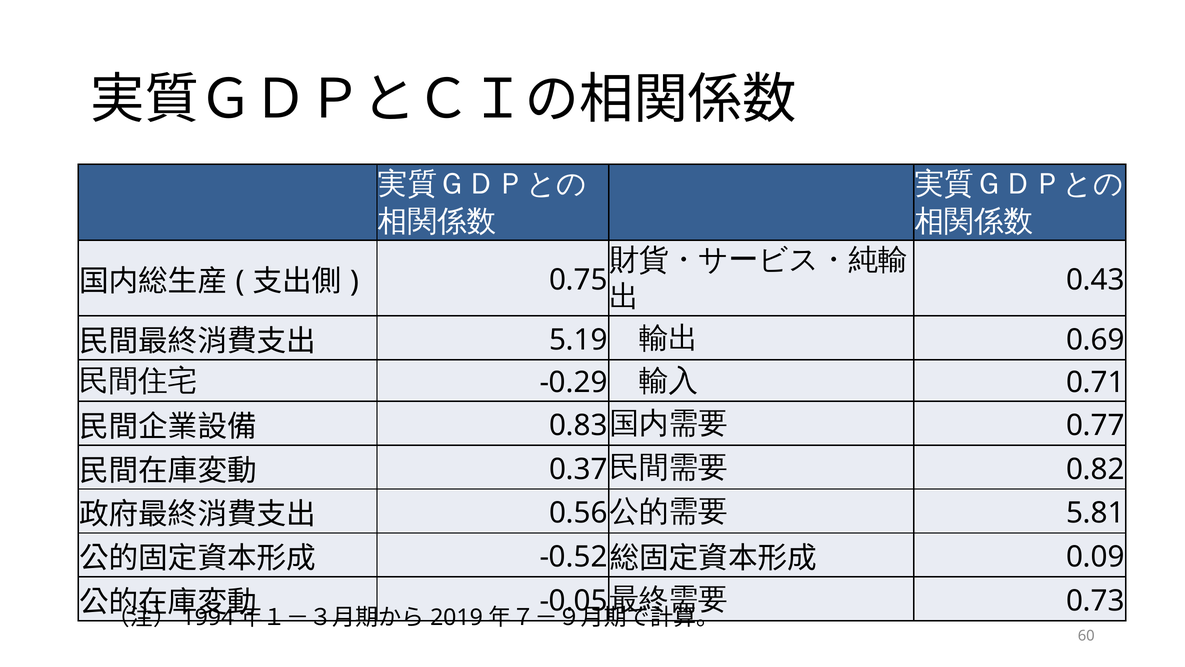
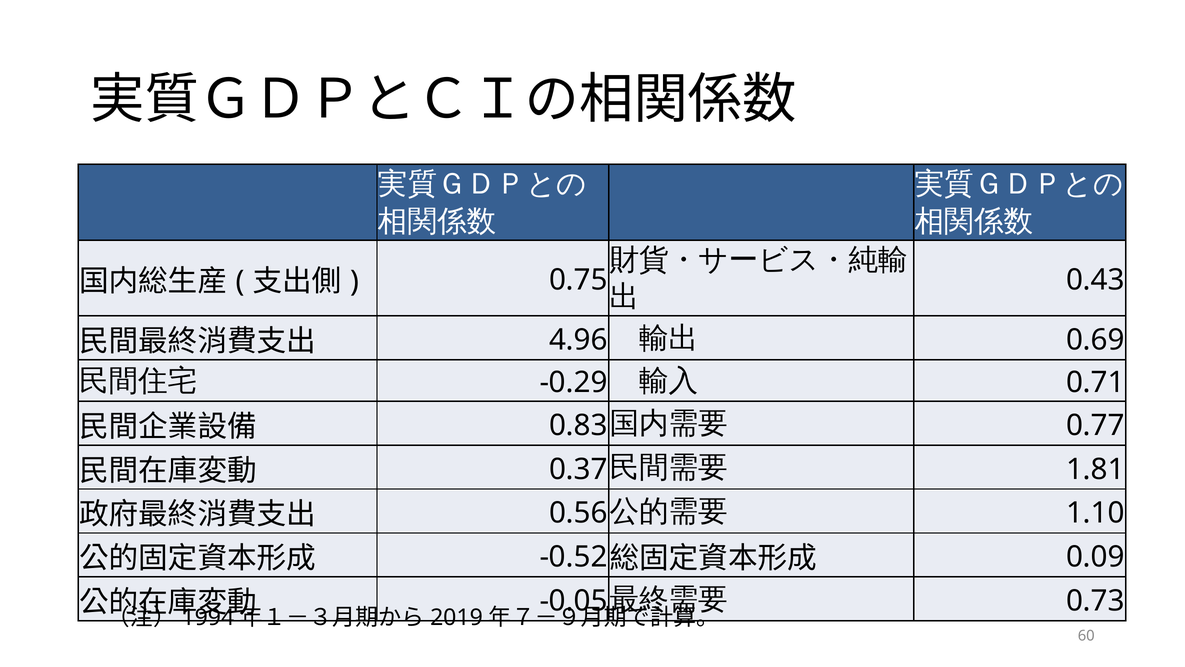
5.19: 5.19 -> 4.96
0.82: 0.82 -> 1.81
5.81: 5.81 -> 1.10
